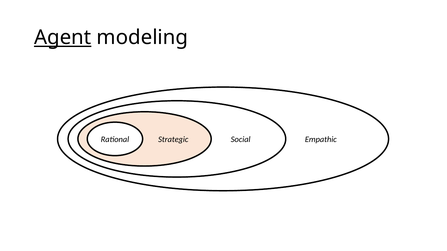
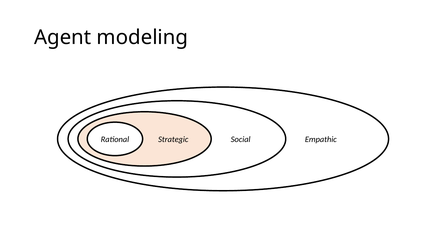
Agent underline: present -> none
